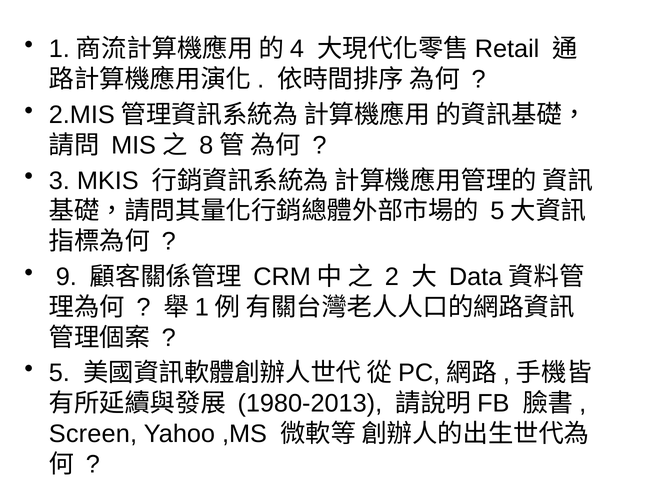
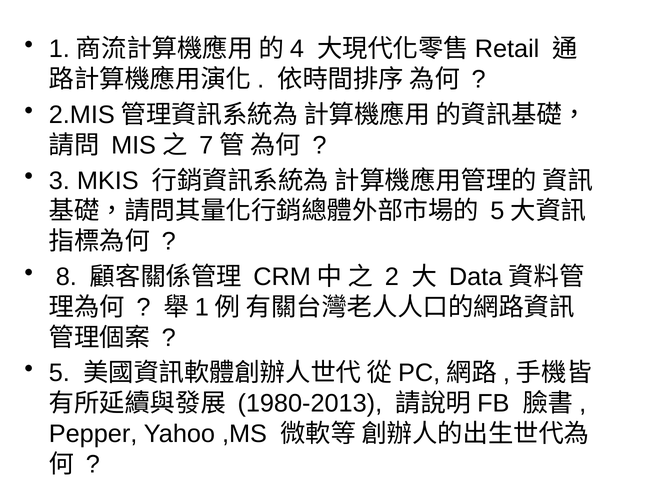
8: 8 -> 7
9: 9 -> 8
Screen: Screen -> Pepper
